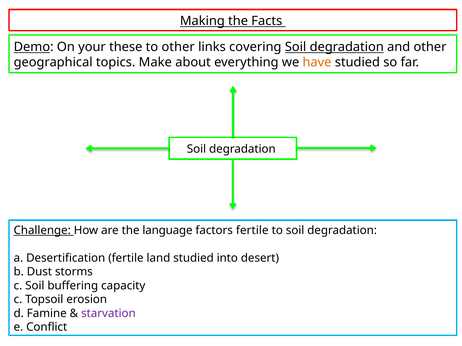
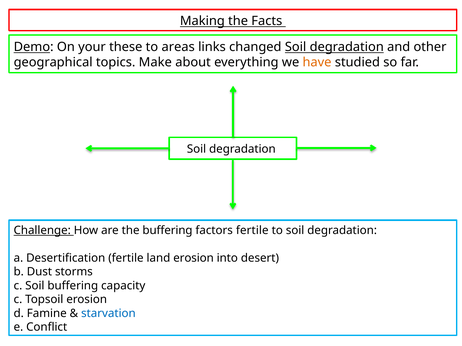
to other: other -> areas
covering: covering -> changed
the language: language -> buffering
land studied: studied -> erosion
starvation colour: purple -> blue
